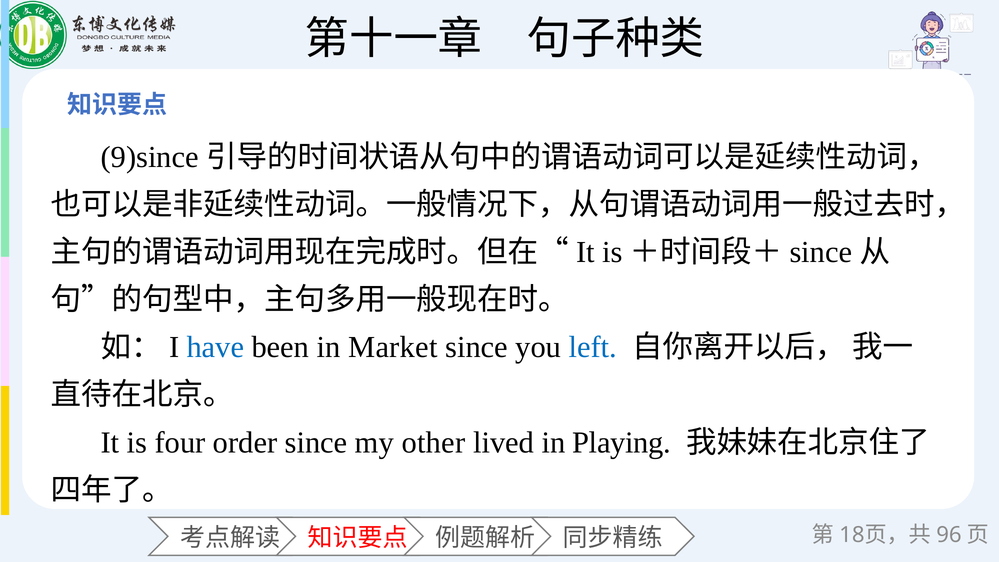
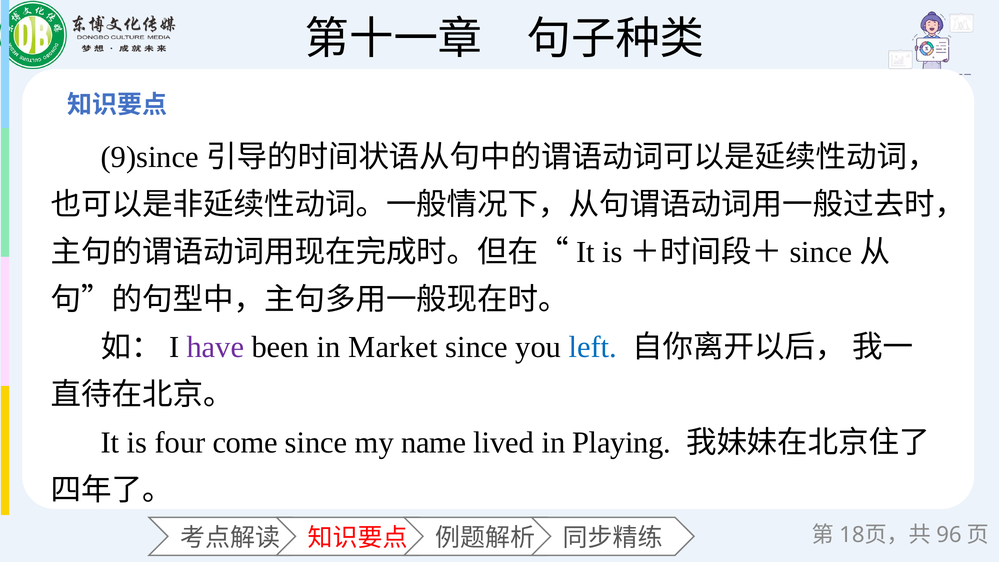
have colour: blue -> purple
order: order -> come
other: other -> name
